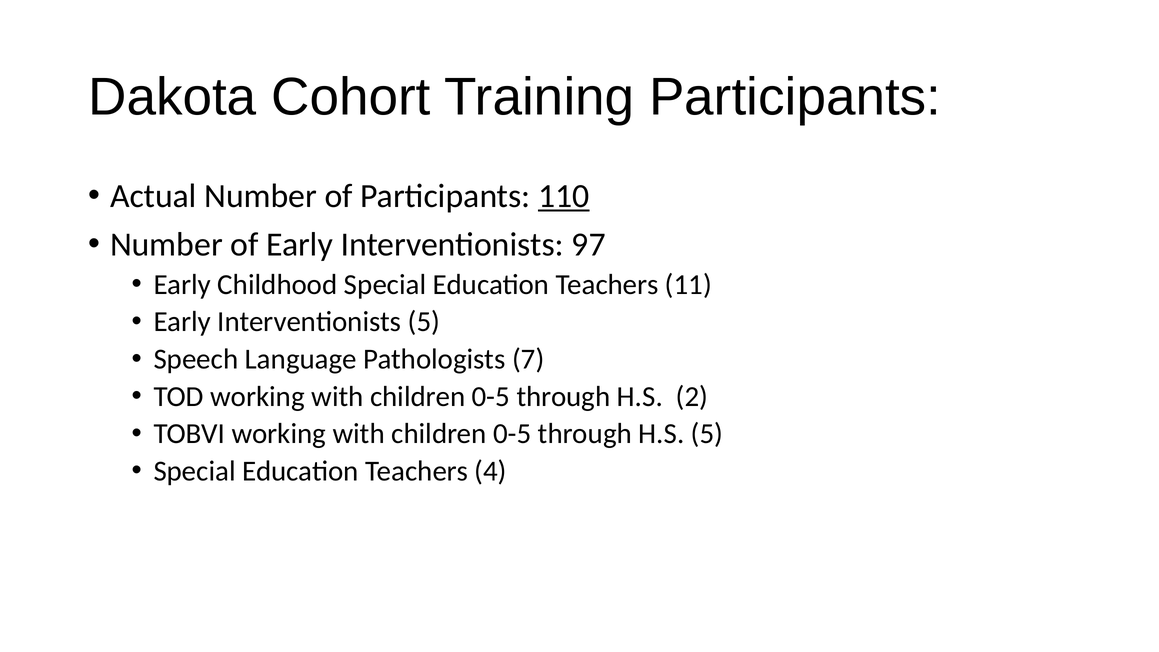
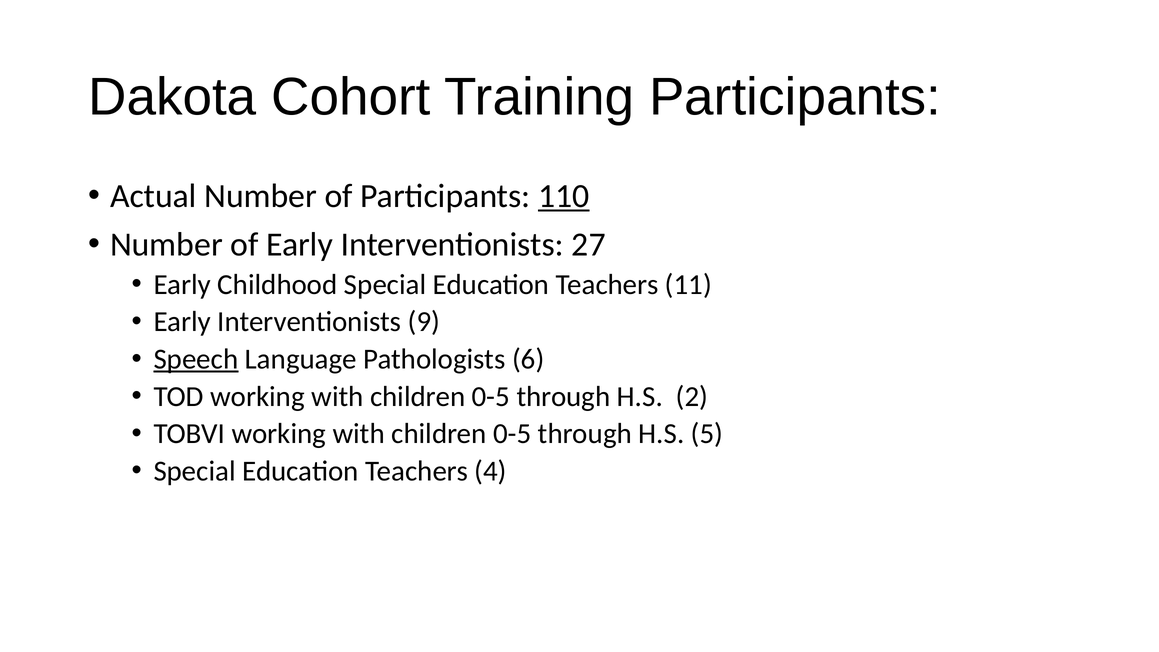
97: 97 -> 27
Interventionists 5: 5 -> 9
Speech underline: none -> present
7: 7 -> 6
